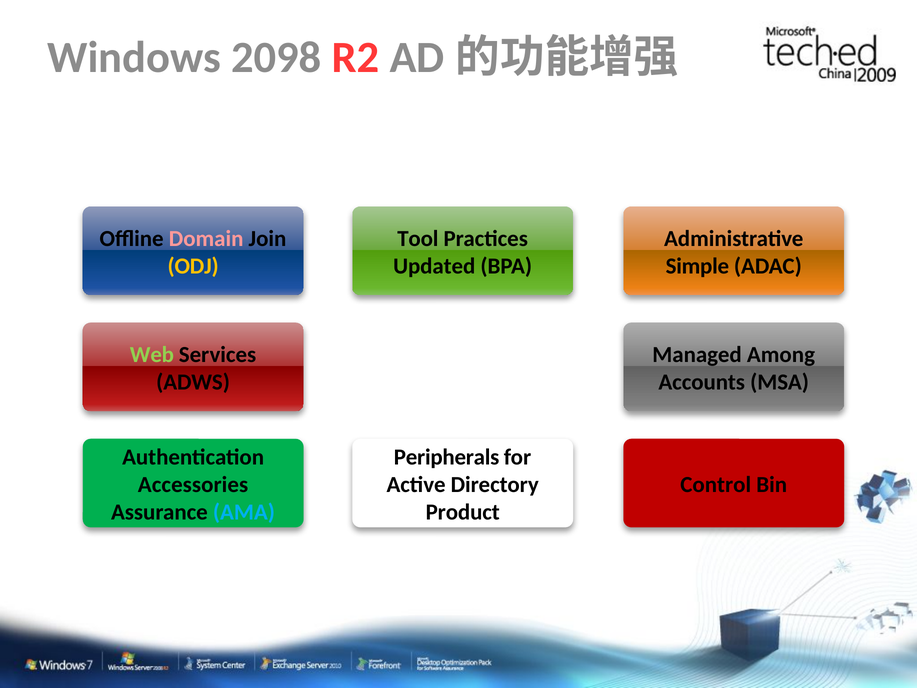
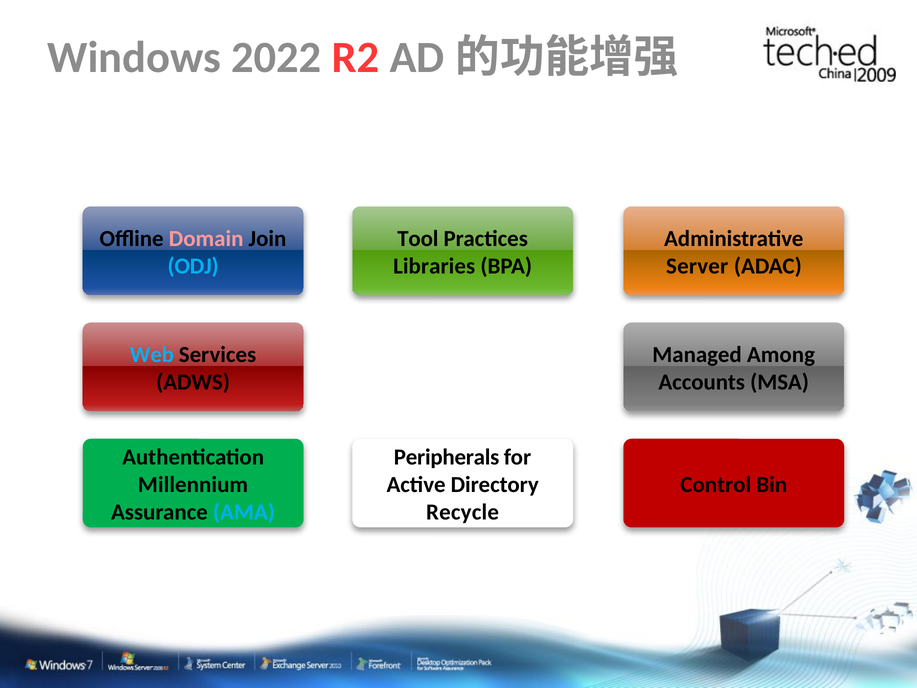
2098: 2098 -> 2022
ODJ colour: yellow -> light blue
Updated: Updated -> Libraries
Simple: Simple -> Server
Web colour: light green -> light blue
Accessories: Accessories -> Millennium
Product: Product -> Recycle
